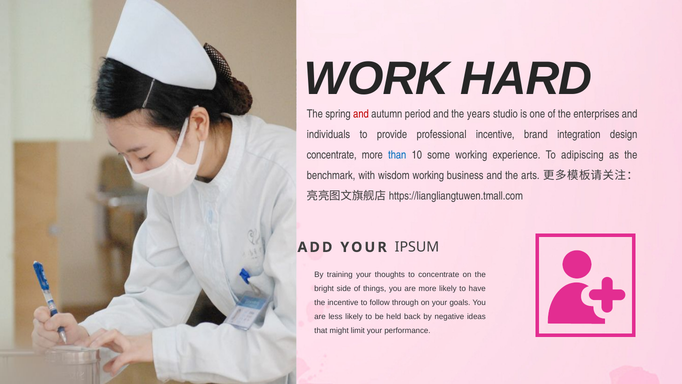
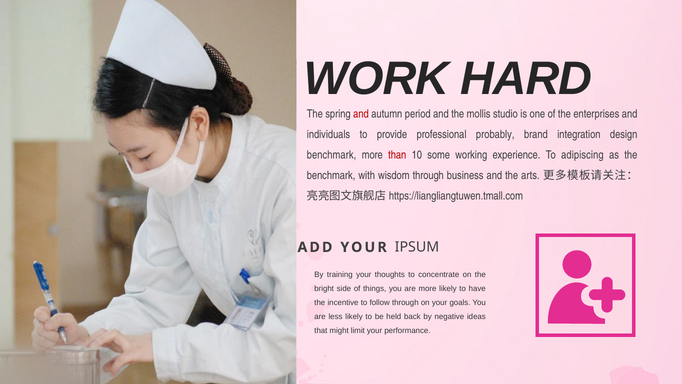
years: years -> mollis
professional incentive: incentive -> probably
concentrate at (332, 155): concentrate -> benchmark
than colour: blue -> red
wisdom working: working -> through
